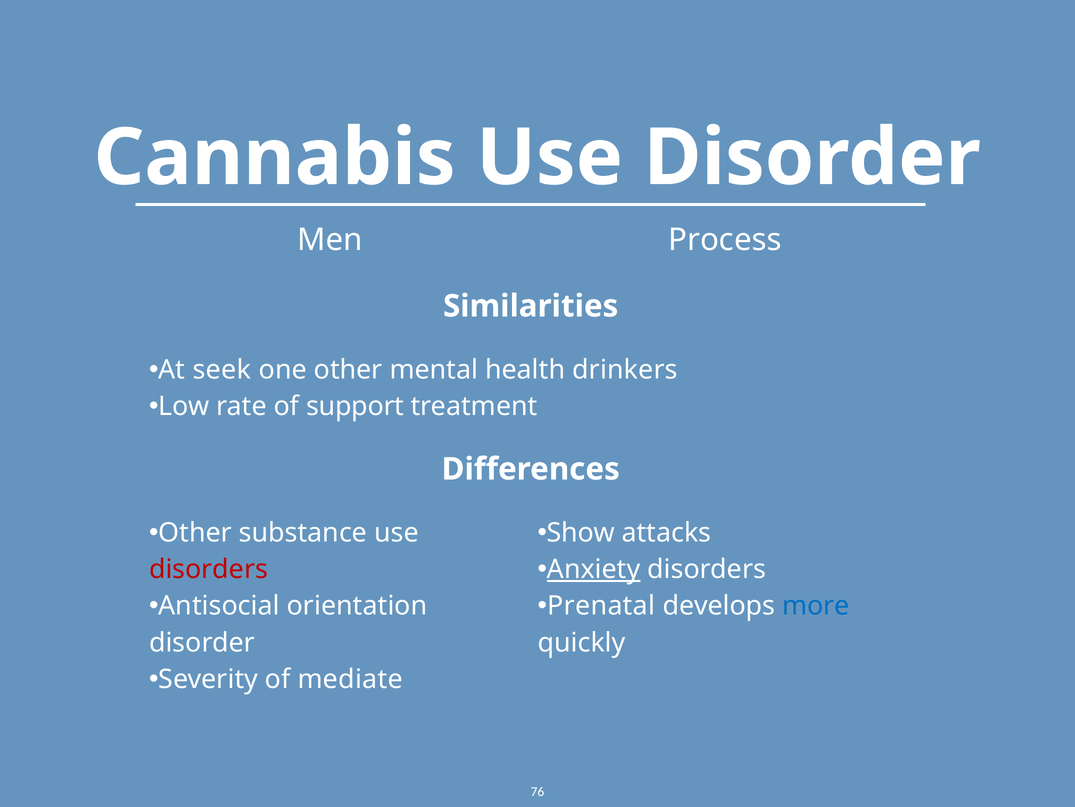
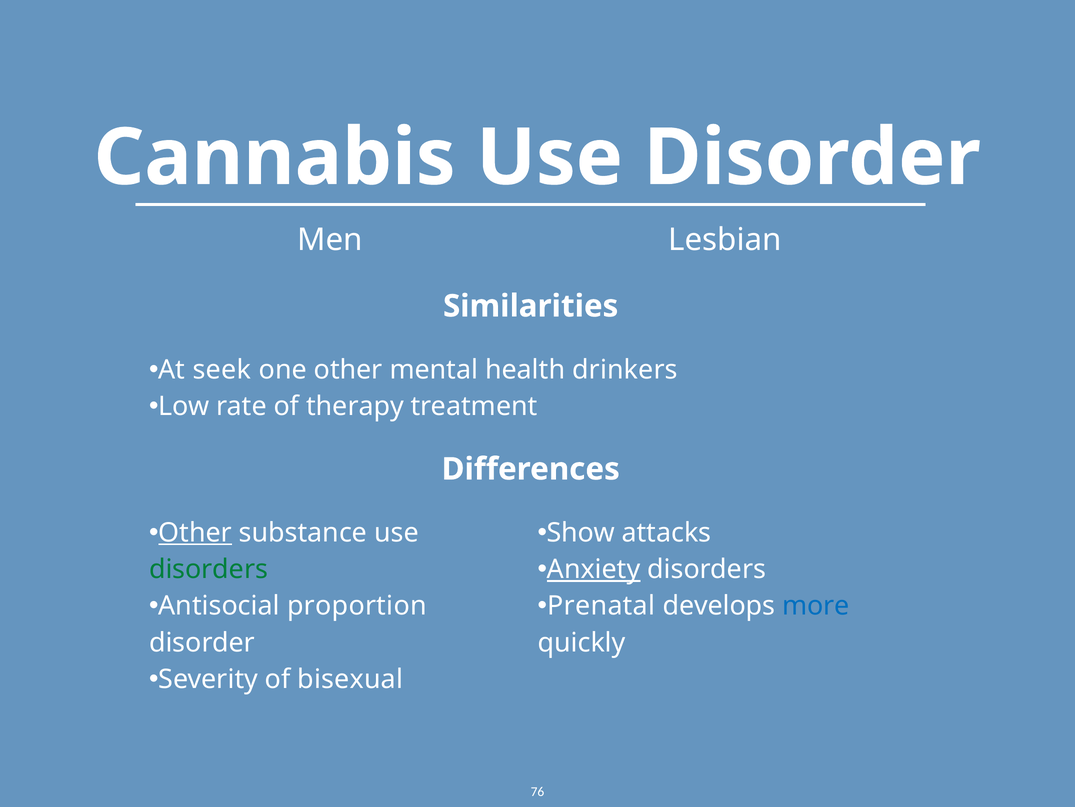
Process: Process -> Lesbian
support: support -> therapy
Other at (195, 532) underline: none -> present
disorders at (209, 569) colour: red -> green
orientation: orientation -> proportion
mediate: mediate -> bisexual
